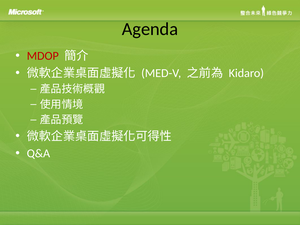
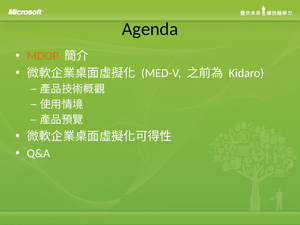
MDOP colour: red -> orange
